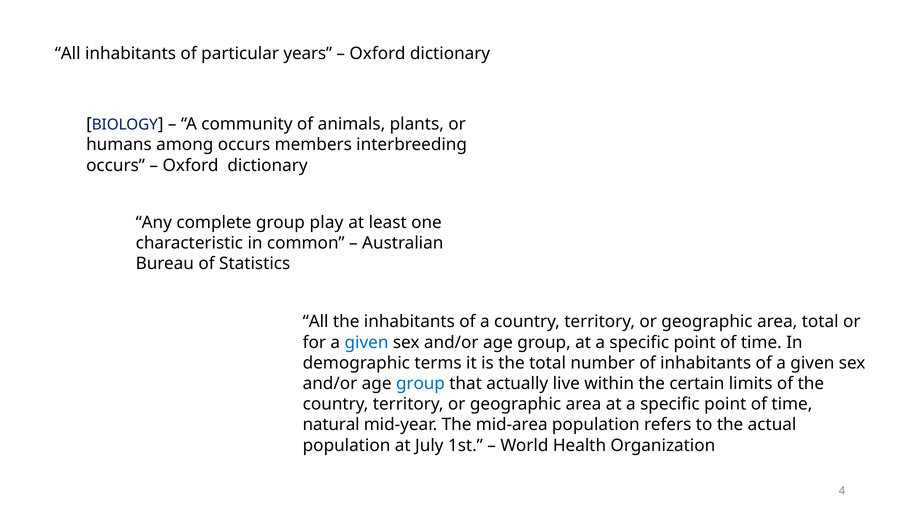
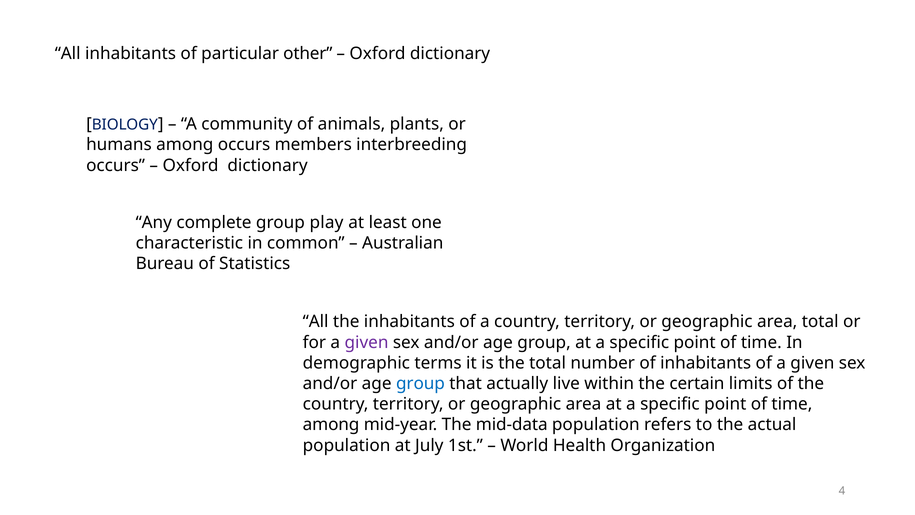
years: years -> other
given at (367, 342) colour: blue -> purple
natural at (331, 425): natural -> among
mid-area: mid-area -> mid-data
